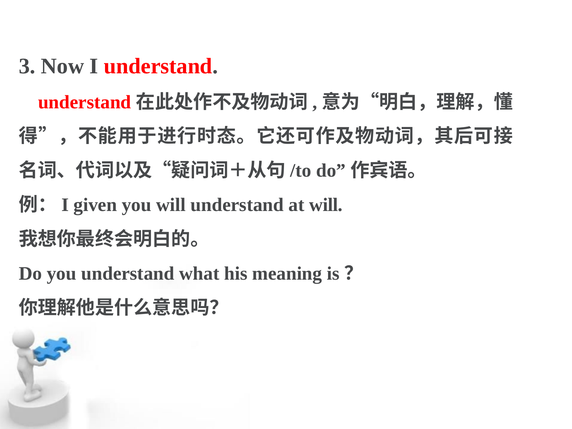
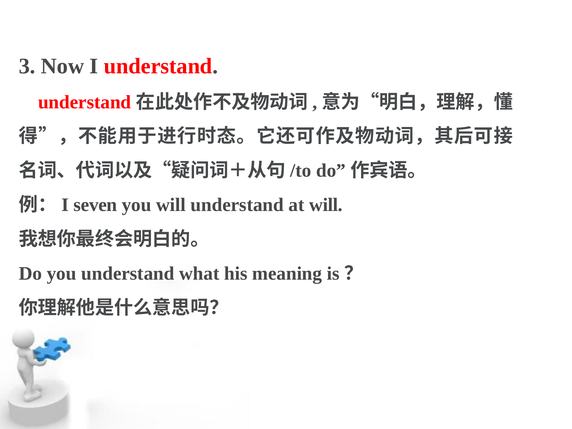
given: given -> seven
